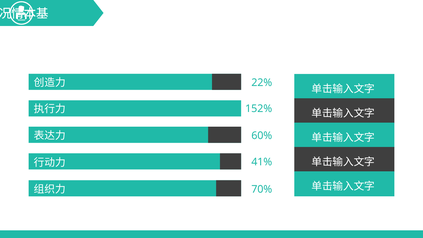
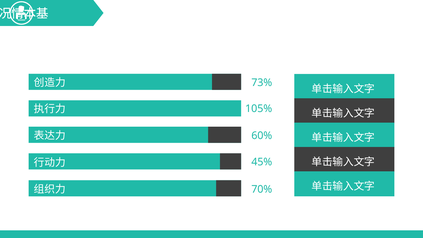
22%: 22% -> 73%
152%: 152% -> 105%
41%: 41% -> 45%
